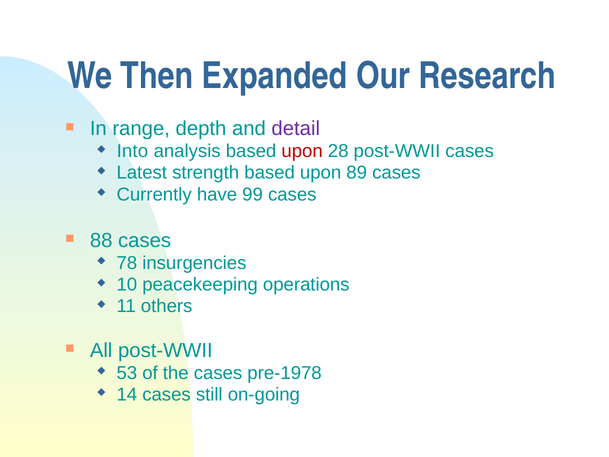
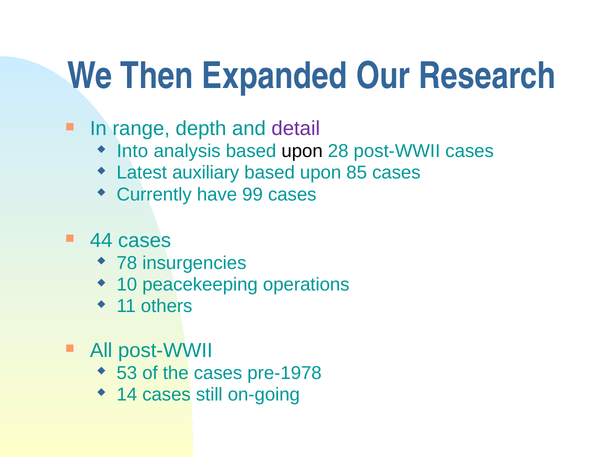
upon at (302, 151) colour: red -> black
strength: strength -> auxiliary
89: 89 -> 85
88: 88 -> 44
